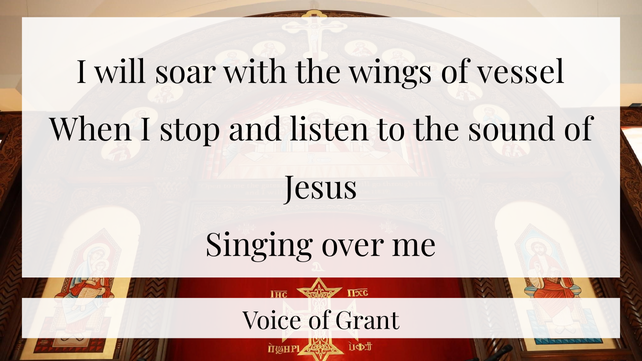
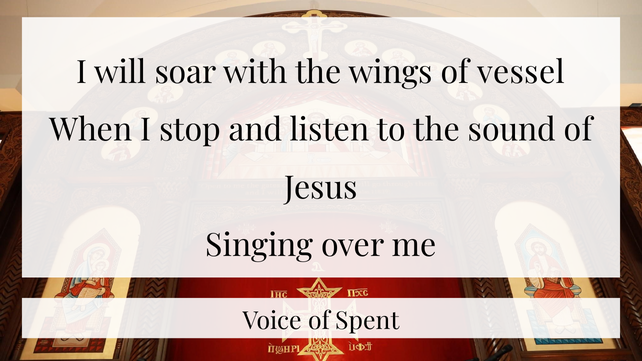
Grant: Grant -> Spent
